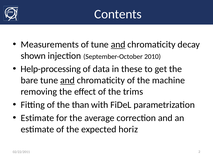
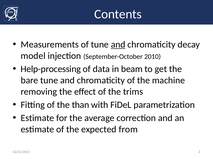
shown: shown -> model
these: these -> beam
and at (68, 81) underline: present -> none
horiz: horiz -> from
